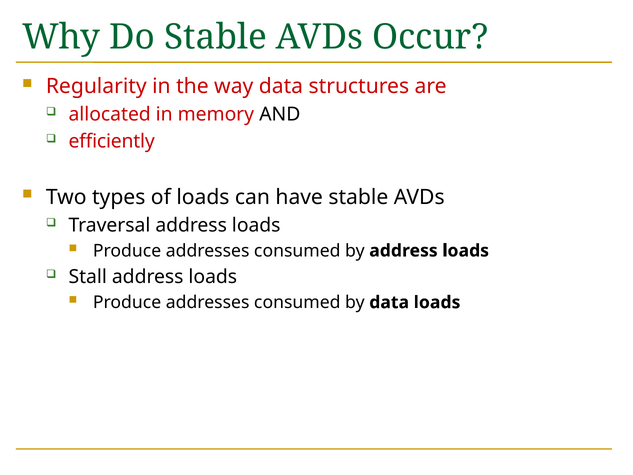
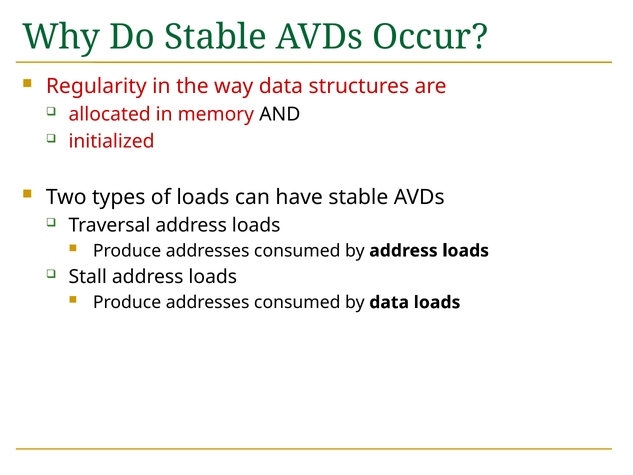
efficiently: efficiently -> initialized
